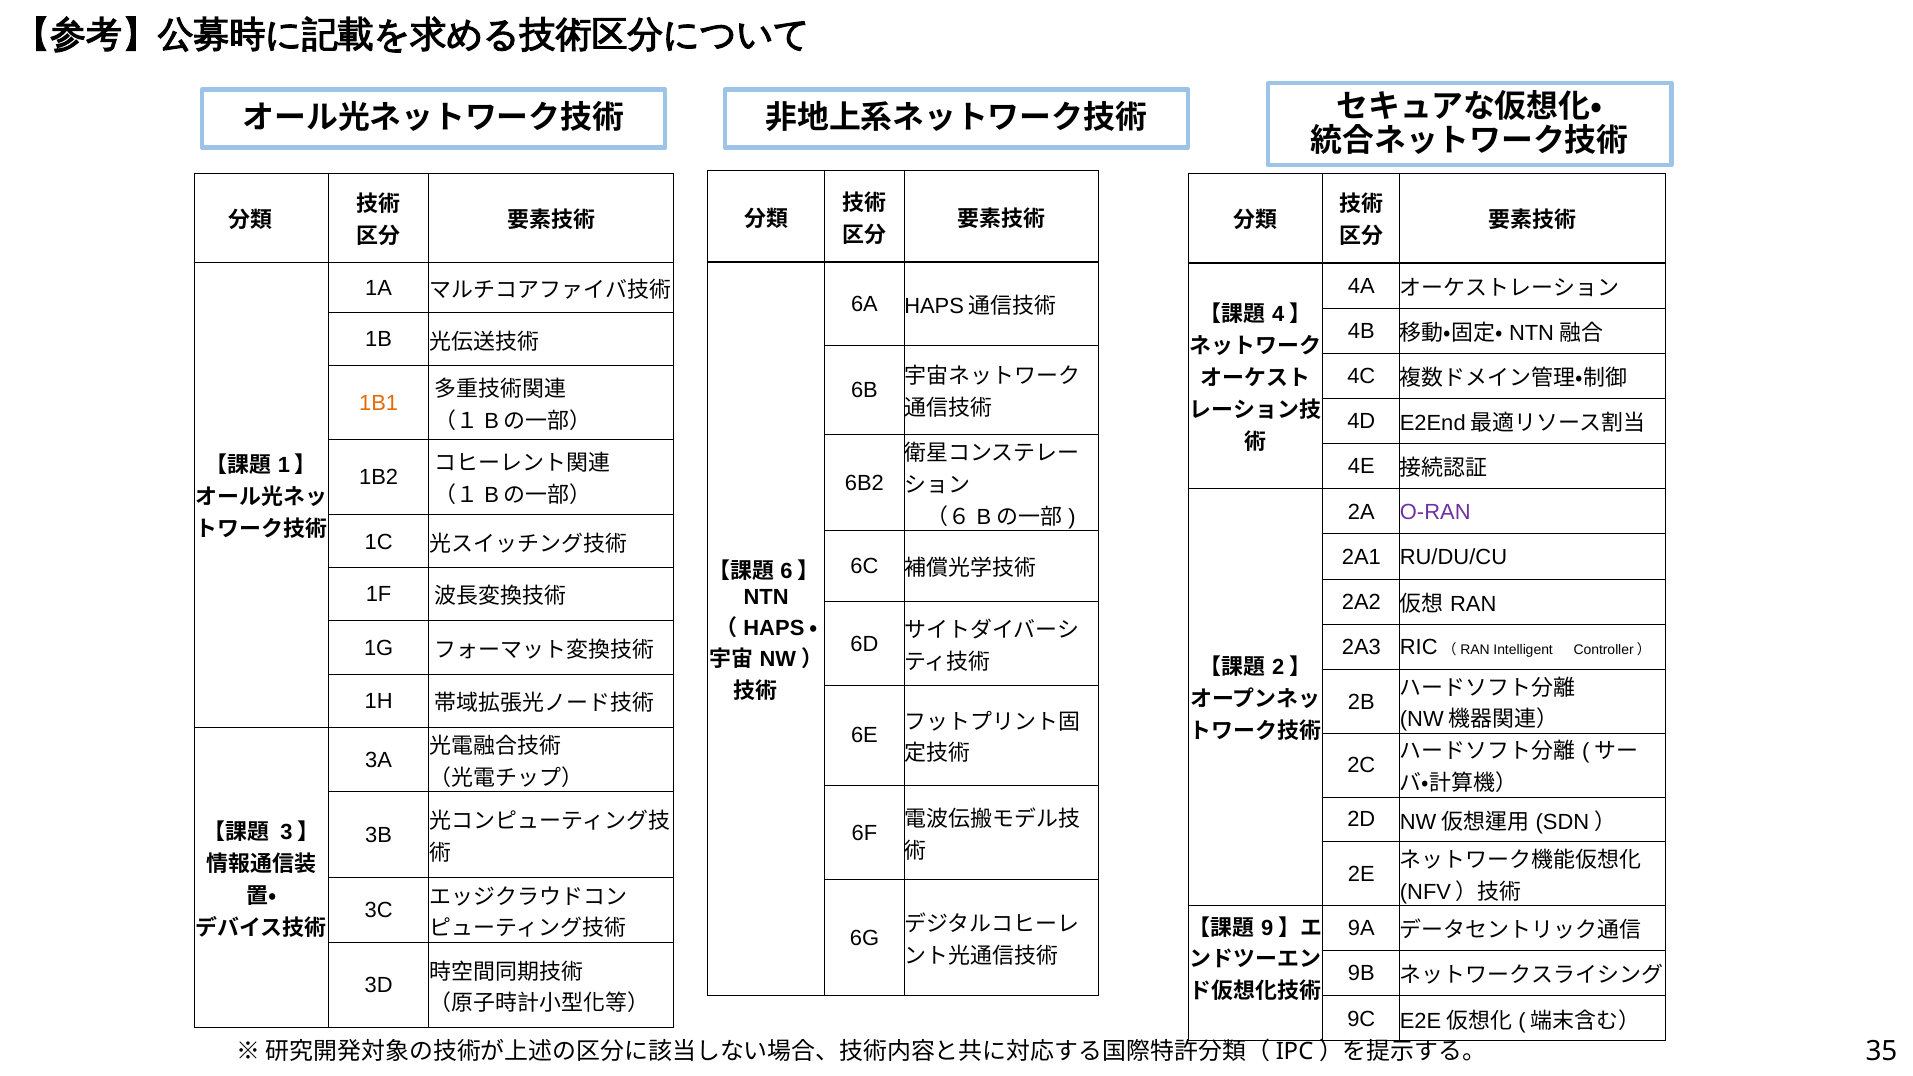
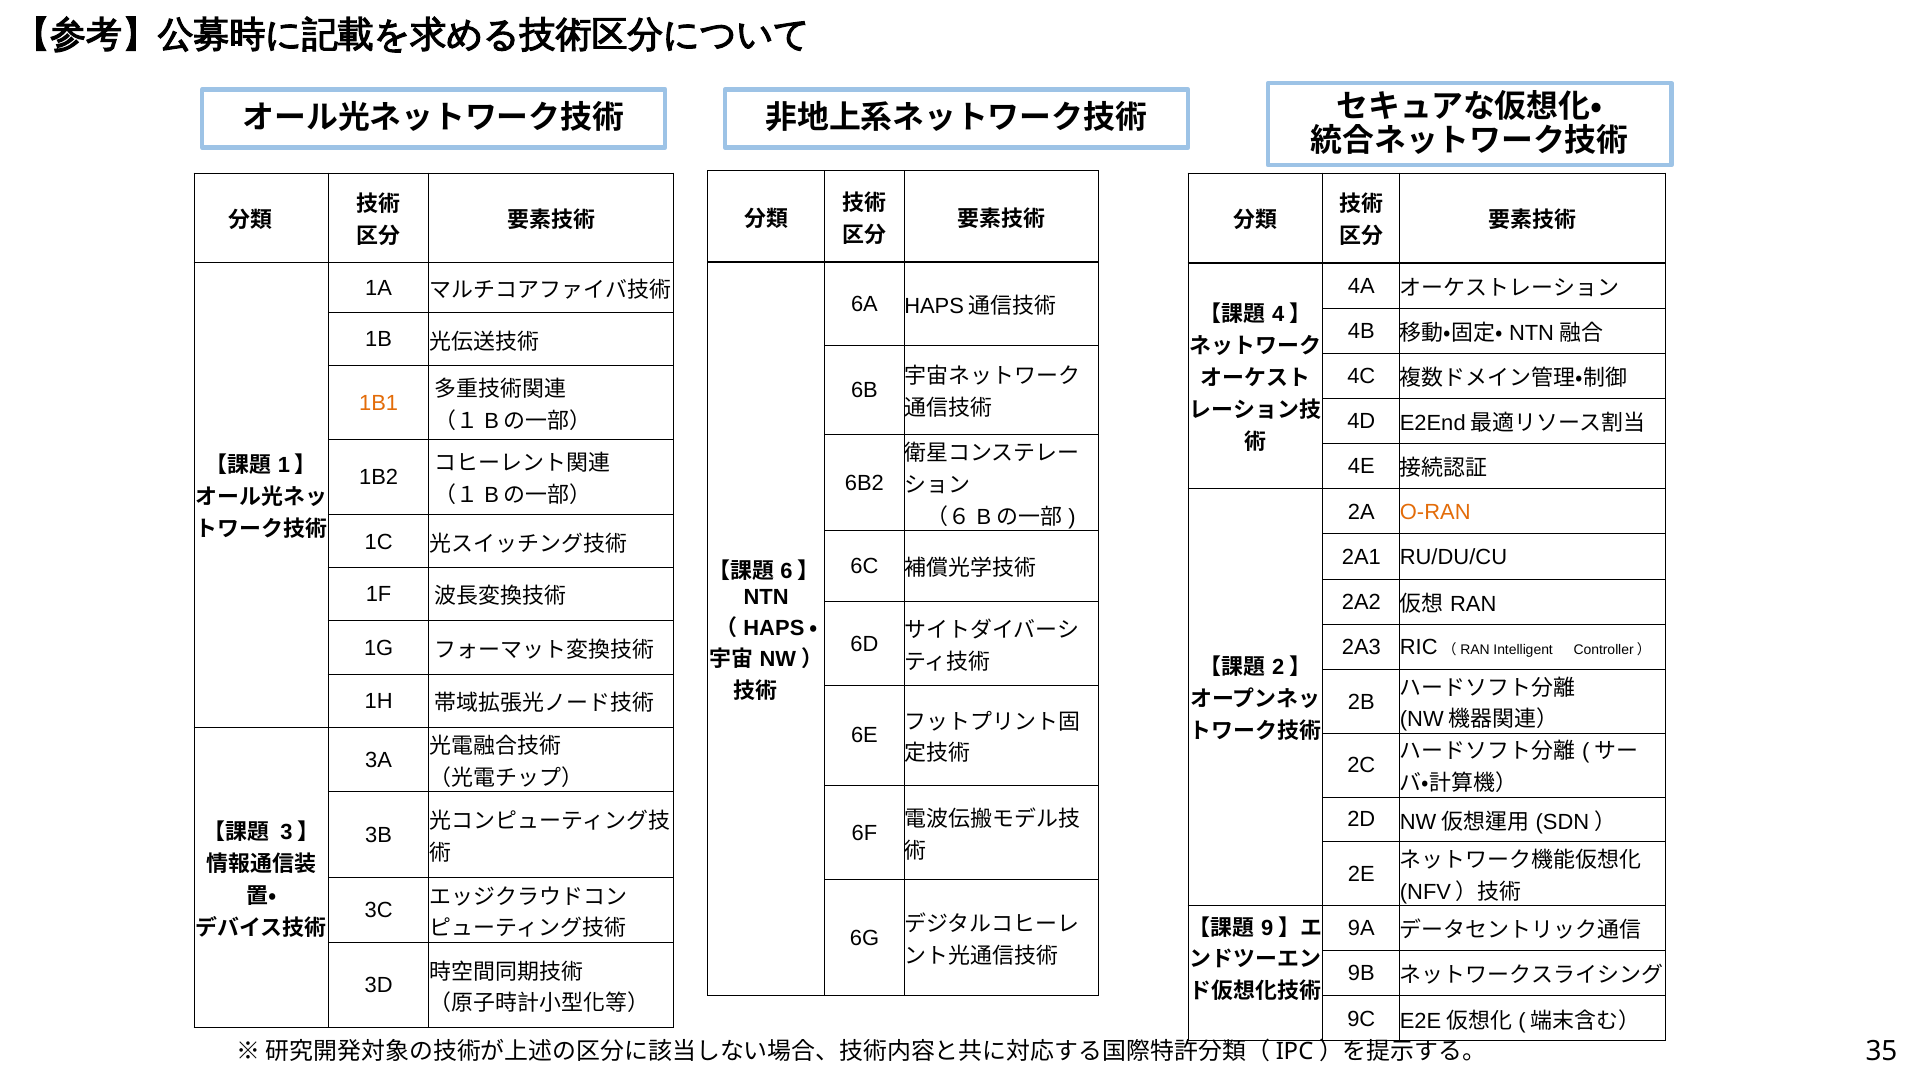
O-RAN colour: purple -> orange
